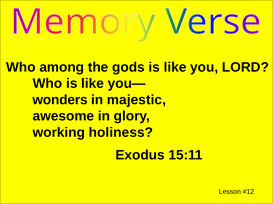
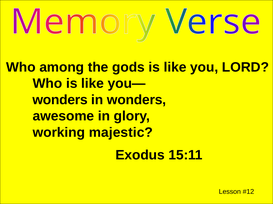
in majestic: majestic -> wonders
holiness: holiness -> majestic
